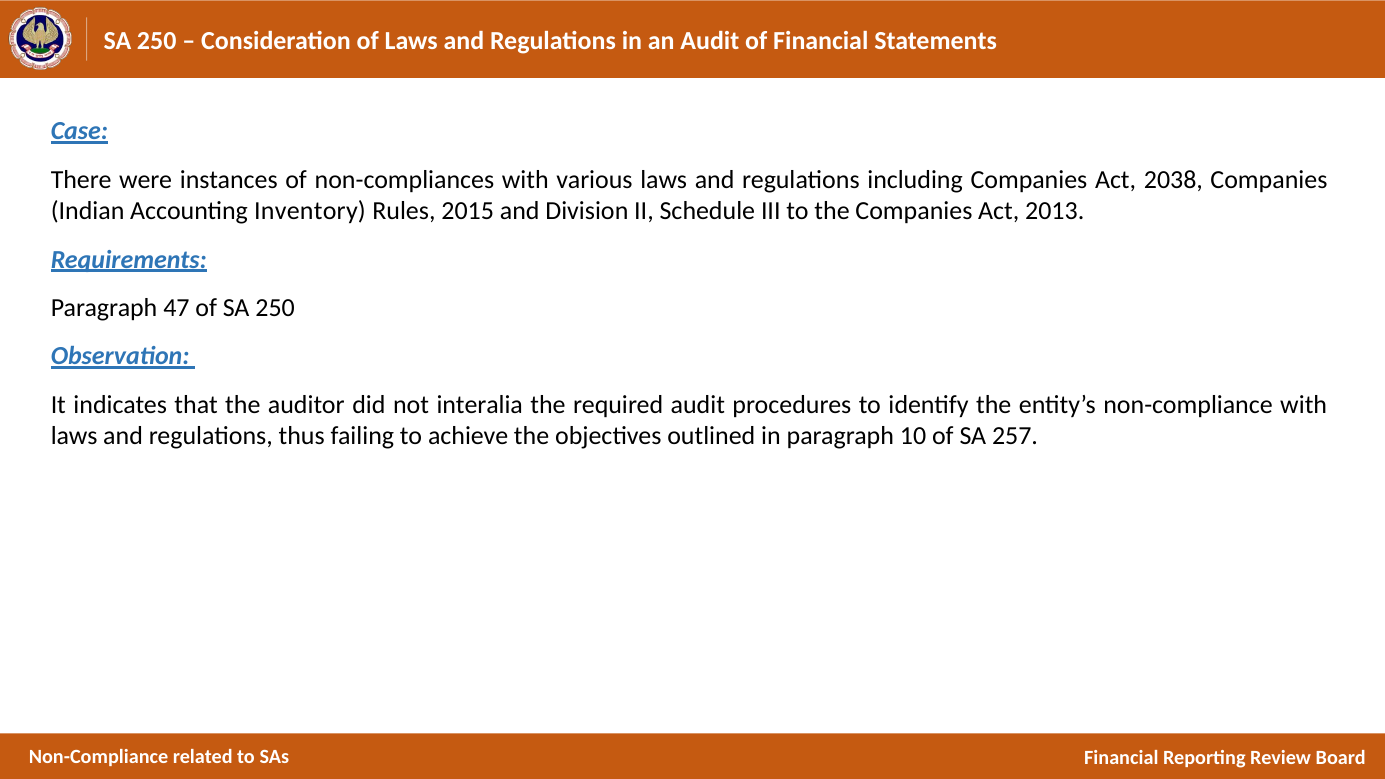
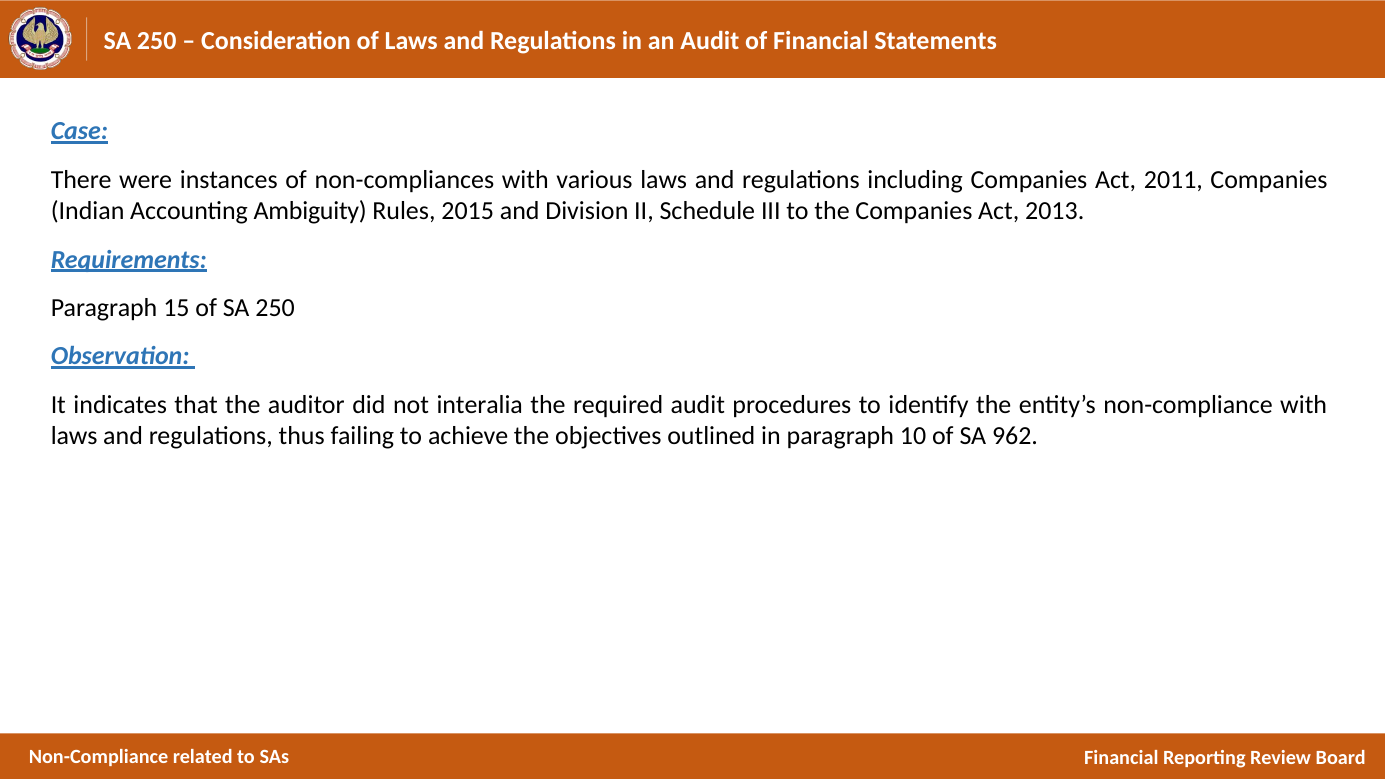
2038: 2038 -> 2011
Inventory: Inventory -> Ambiguity
47: 47 -> 15
257: 257 -> 962
